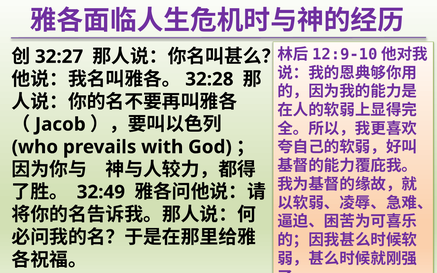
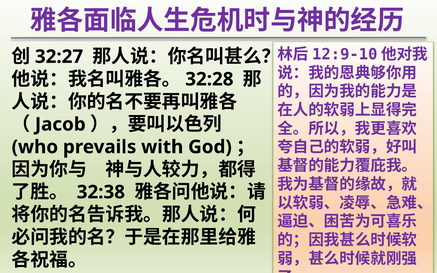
32:49: 32:49 -> 32:38
